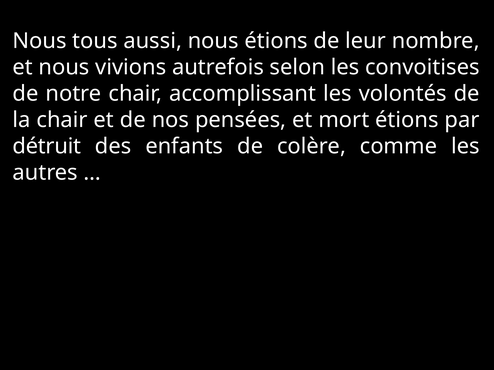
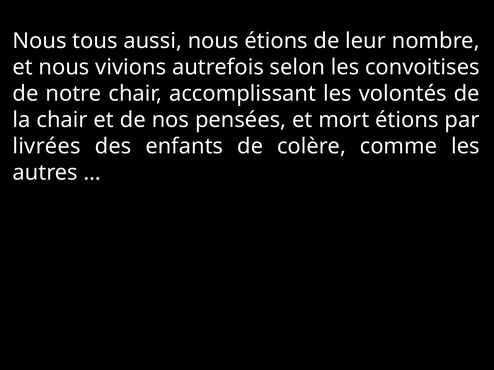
détruit: détruit -> livrées
